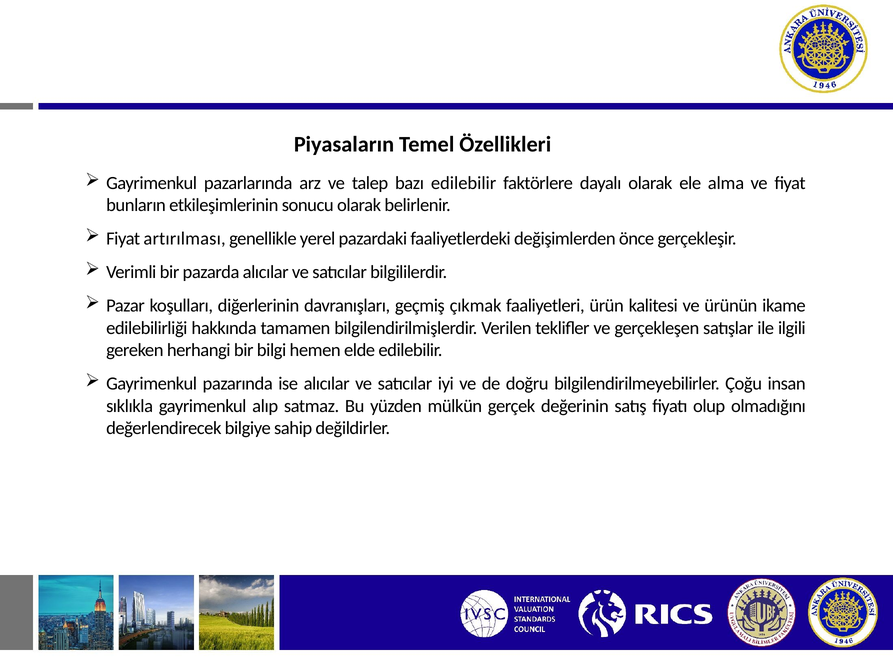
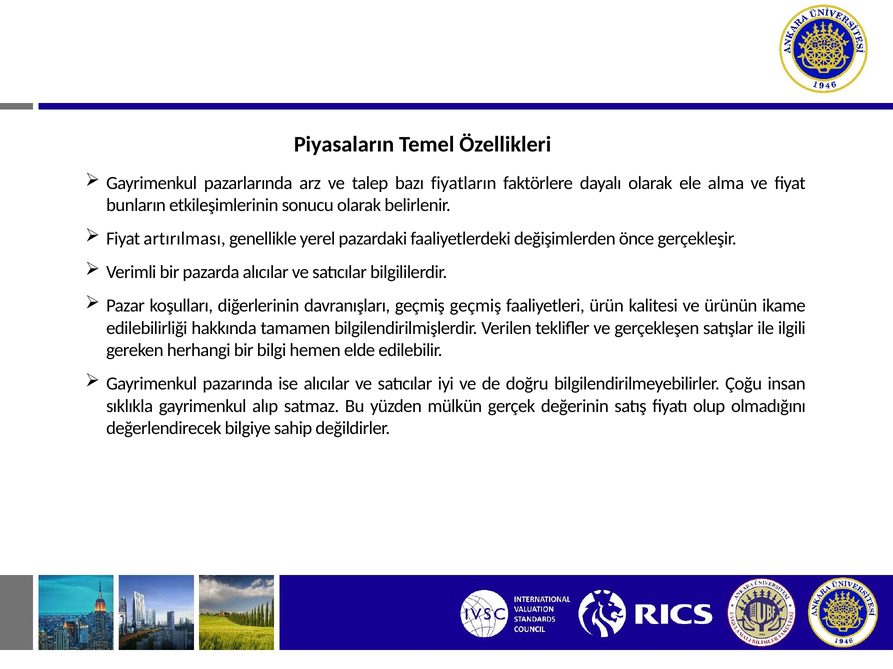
bazı edilebilir: edilebilir -> fiyatların
geçmiş çıkmak: çıkmak -> geçmiş
